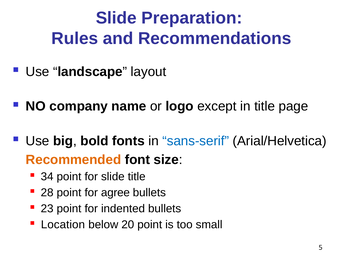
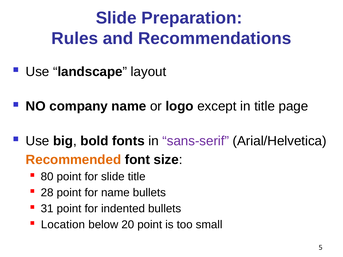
sans-serif colour: blue -> purple
34: 34 -> 80
for agree: agree -> name
23: 23 -> 31
